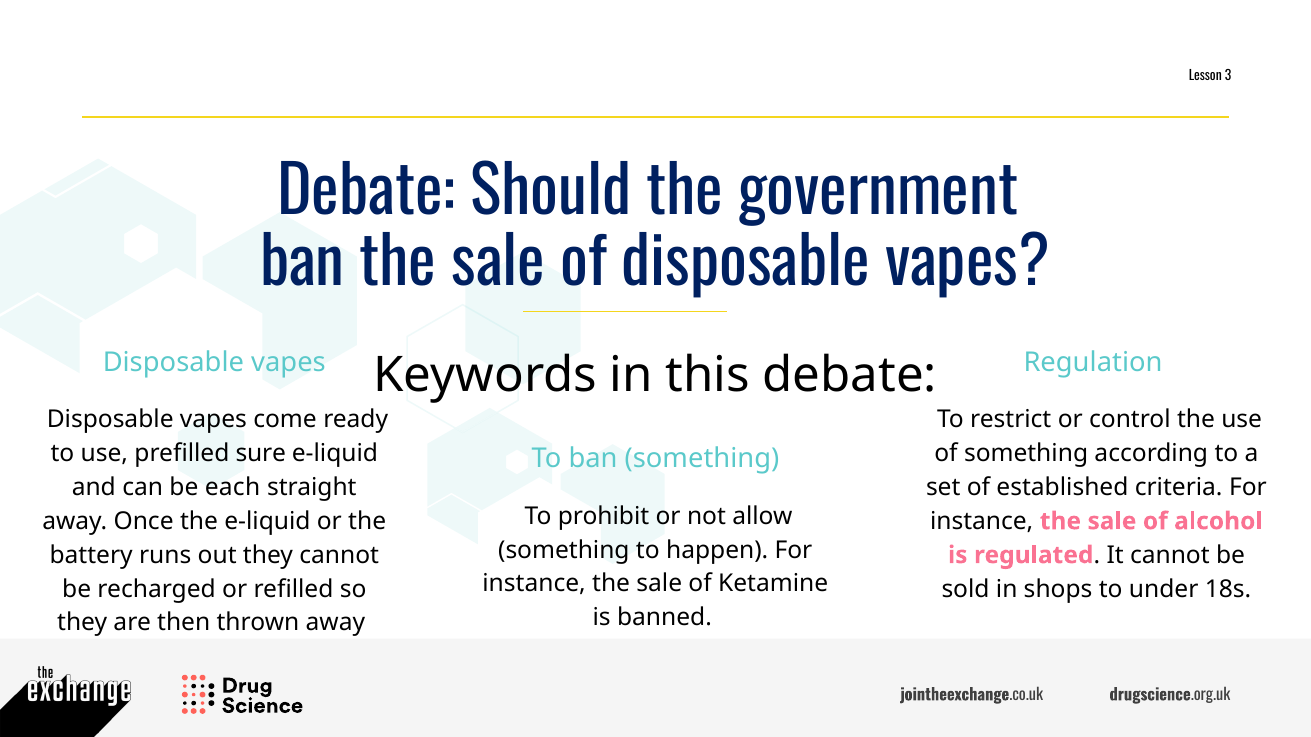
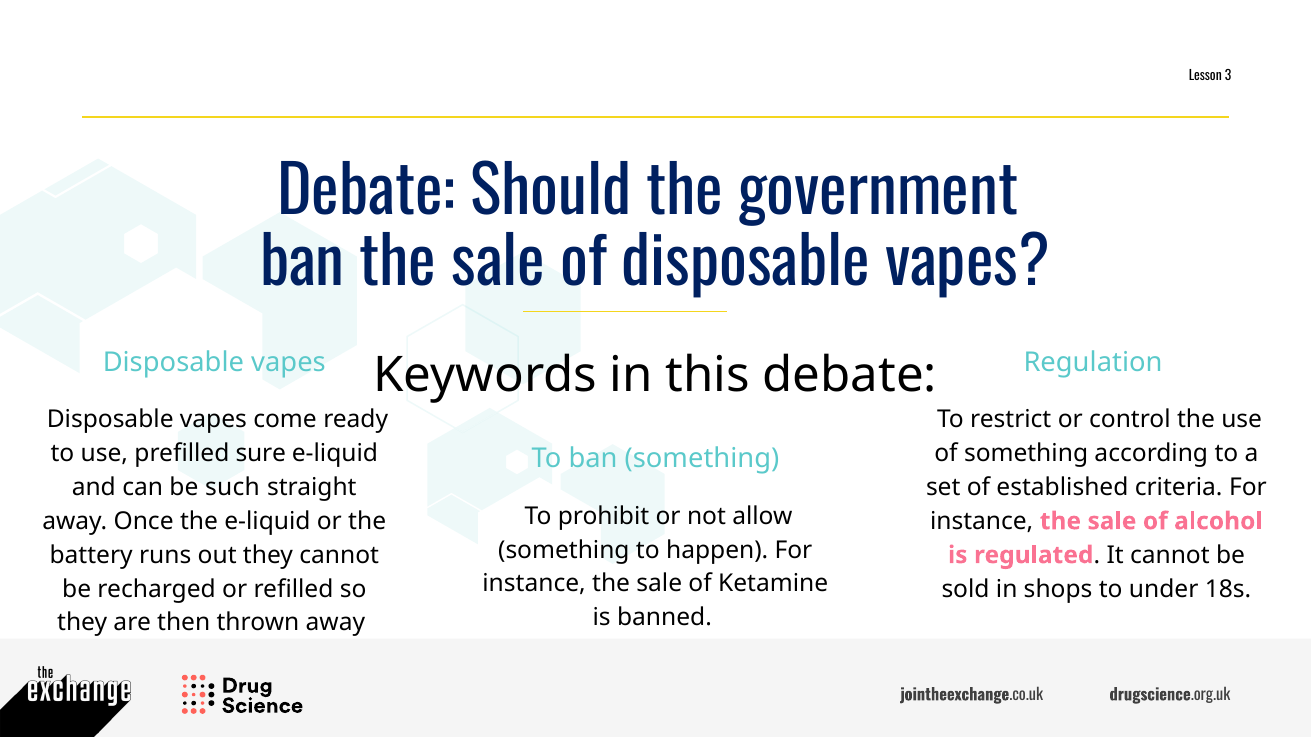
each: each -> such
